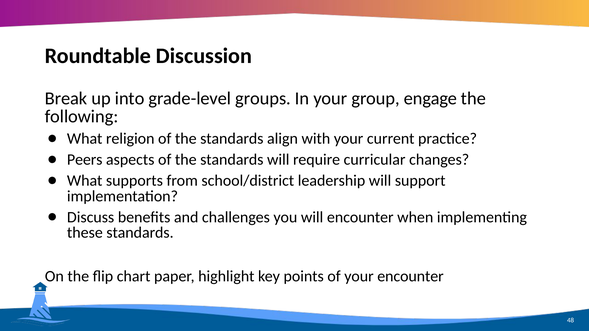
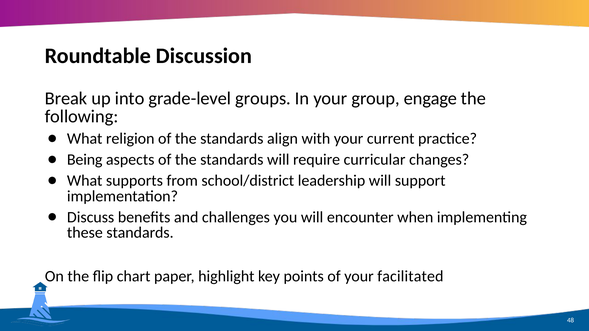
Peers: Peers -> Being
your encounter: encounter -> facilitated
